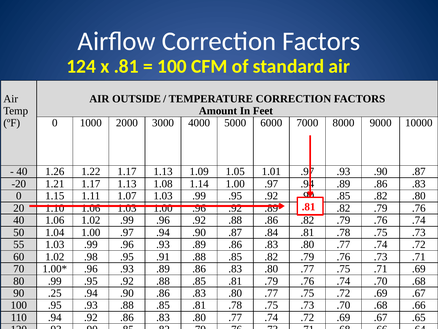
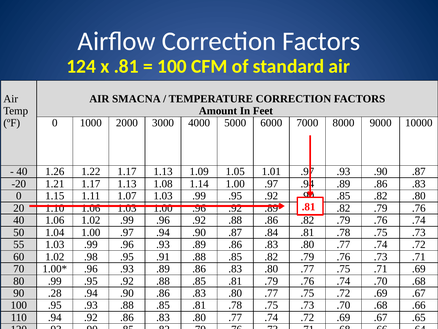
OUTSIDE: OUTSIDE -> SMACNA
90 .25: .25 -> .28
